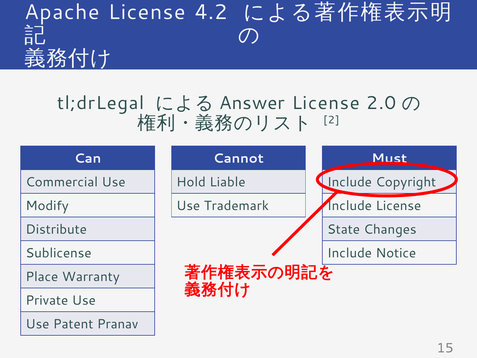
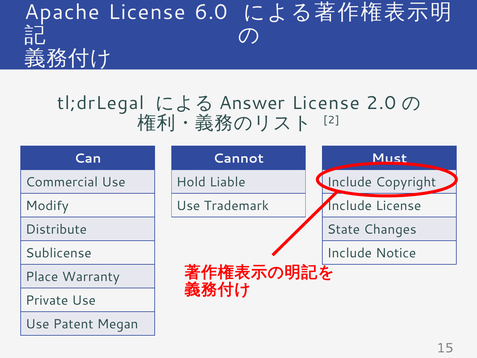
4.2: 4.2 -> 6.0
Pranav: Pranav -> Megan
